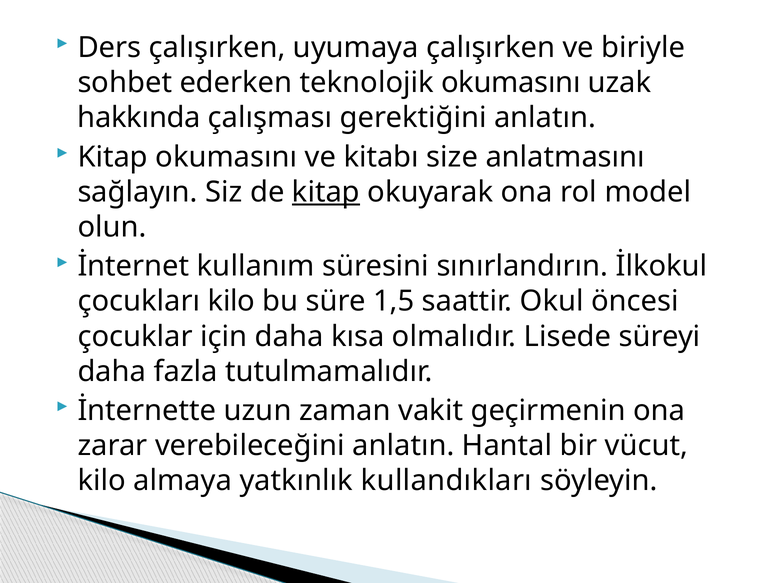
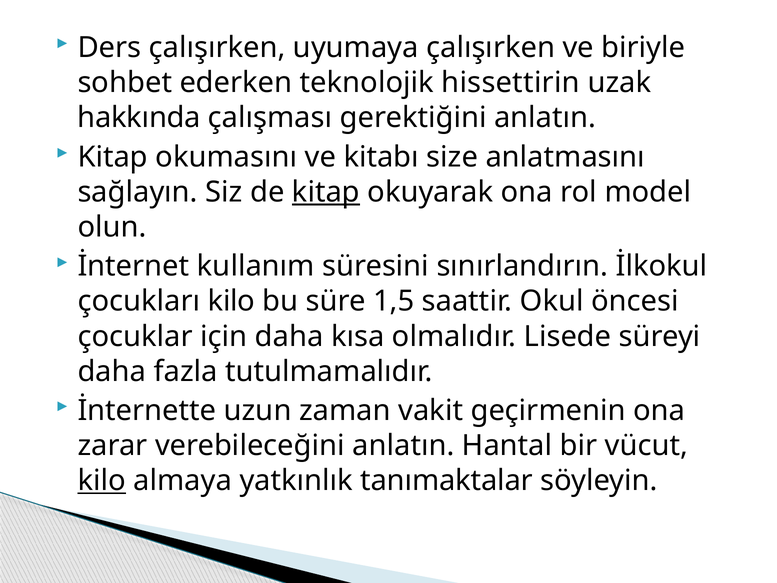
teknolojik okumasını: okumasını -> hissettirin
kilo at (102, 481) underline: none -> present
kullandıkları: kullandıkları -> tanımaktalar
